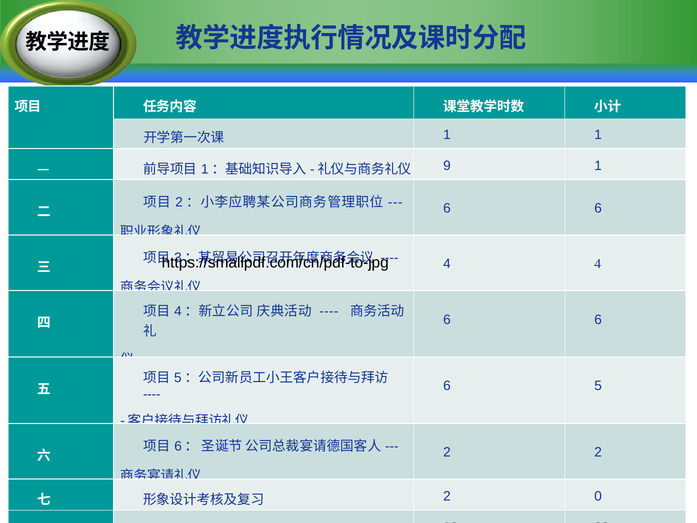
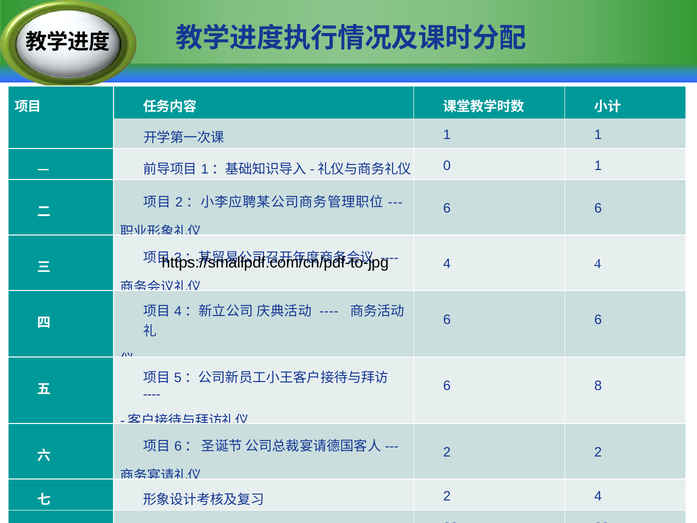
9: 9 -> 0
5: 5 -> 8
2 0: 0 -> 4
